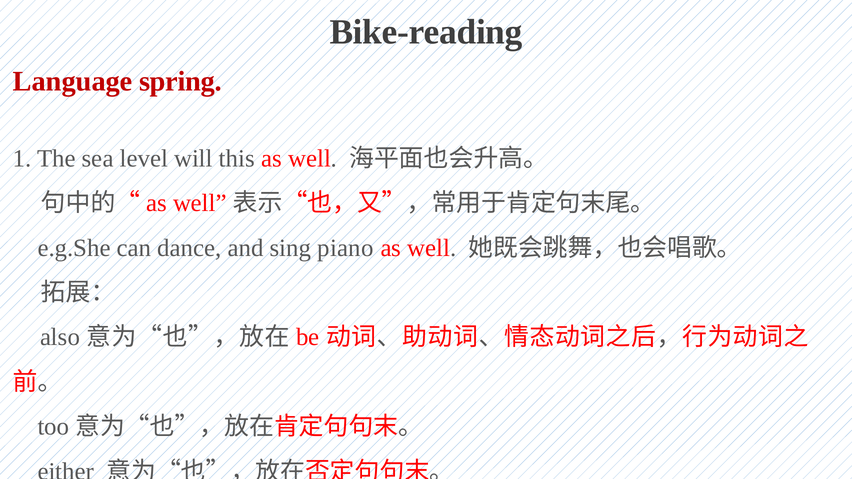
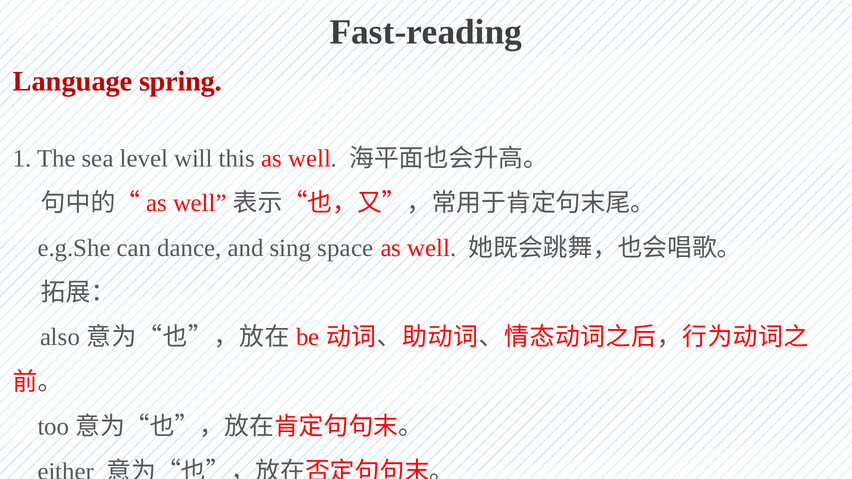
Bike-reading: Bike-reading -> Fast-reading
piano: piano -> space
